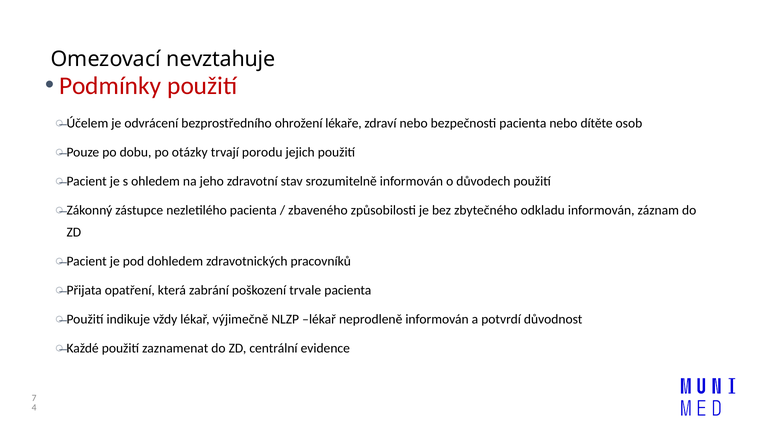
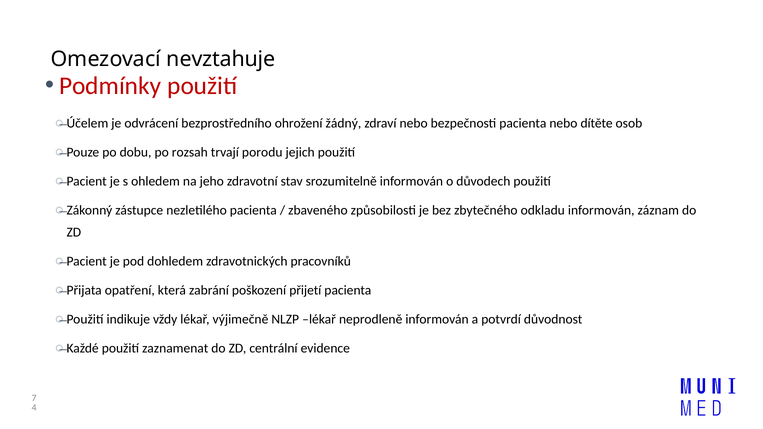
lékaře: lékaře -> žádný
otázky: otázky -> rozsah
trvale: trvale -> přijetí
